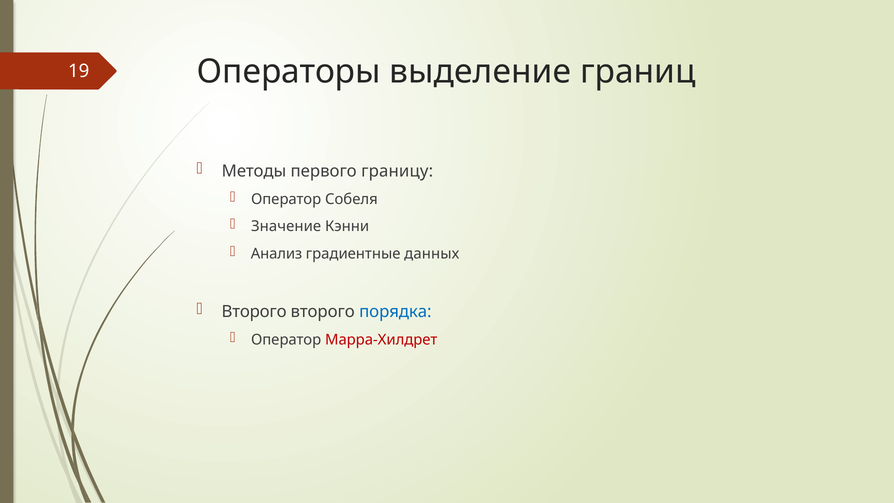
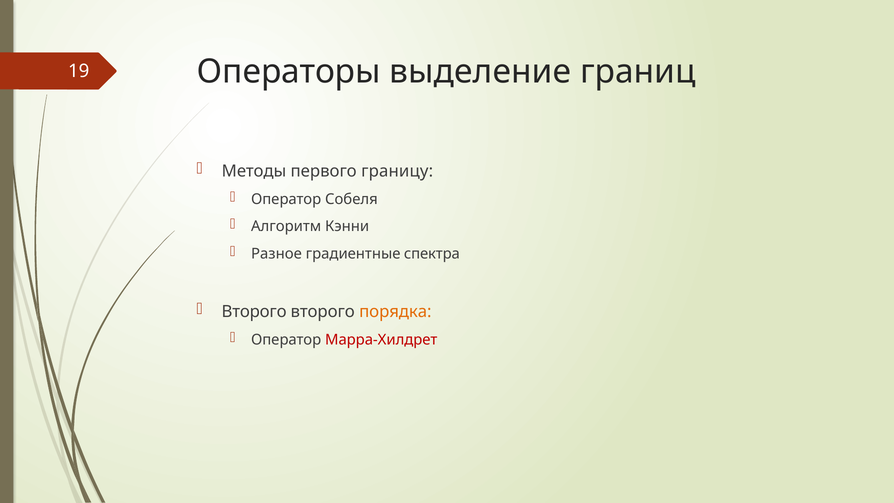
Значение: Значение -> Алгоритм
Анализ: Анализ -> Разное
данных: данных -> спектра
порядка colour: blue -> orange
